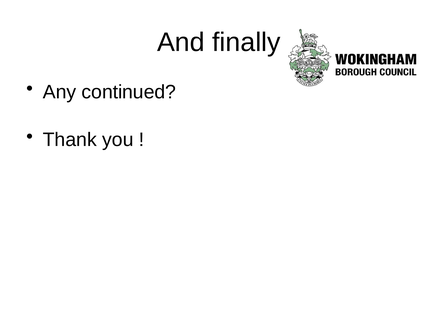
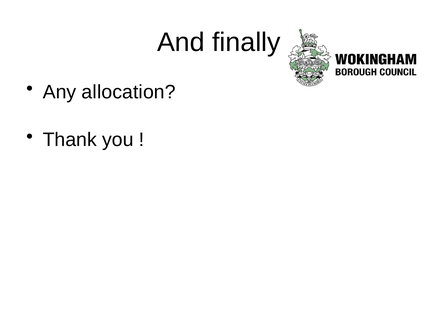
continued: continued -> allocation
